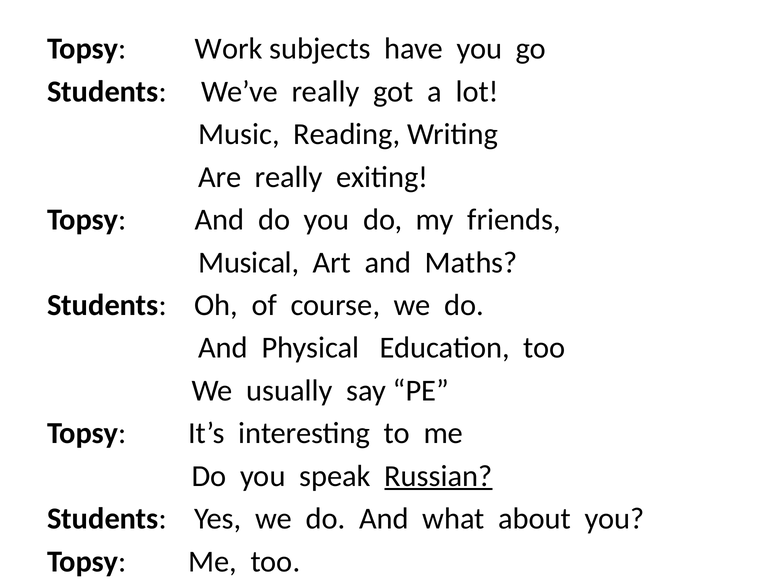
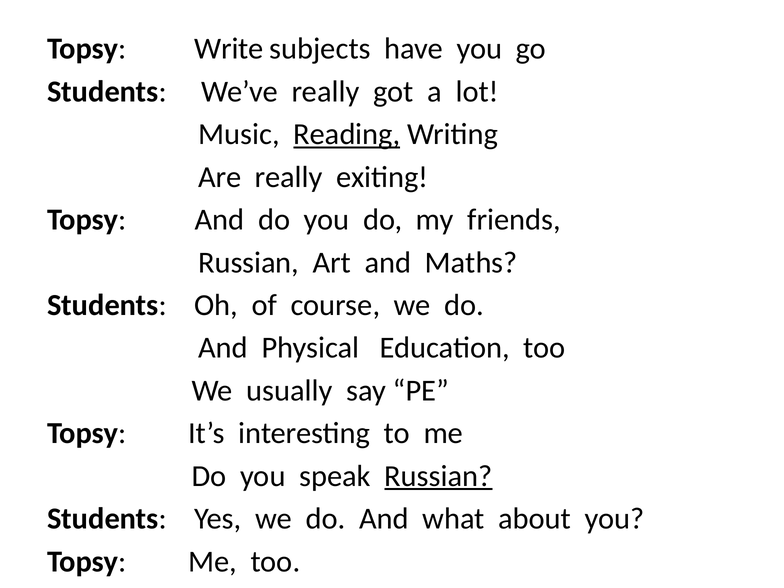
Work: Work -> Write
Reading underline: none -> present
Musical at (249, 262): Musical -> Russian
